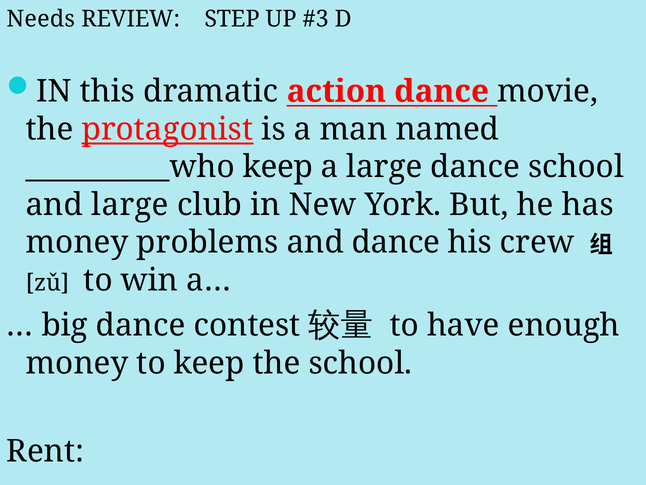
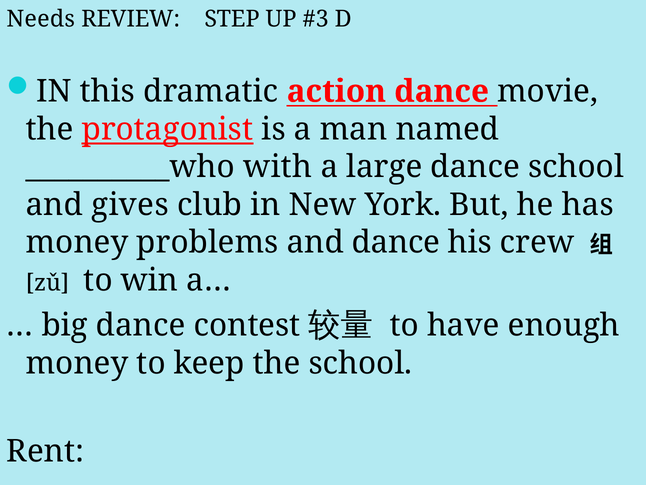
__________who keep: keep -> with
and large: large -> gives
